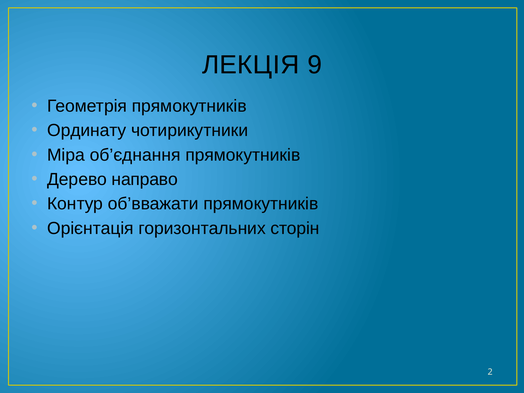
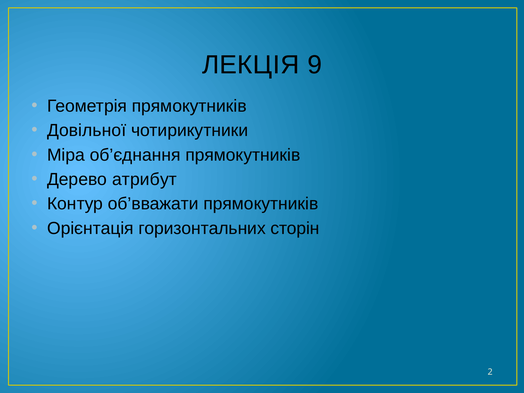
Ординату: Ординату -> Довільної
направо: направо -> атрибут
